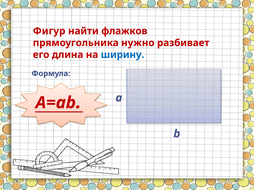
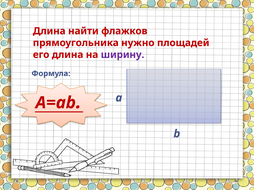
Фигур at (49, 31): Фигур -> Длина
разбивает: разбивает -> площадей
ширину colour: blue -> purple
